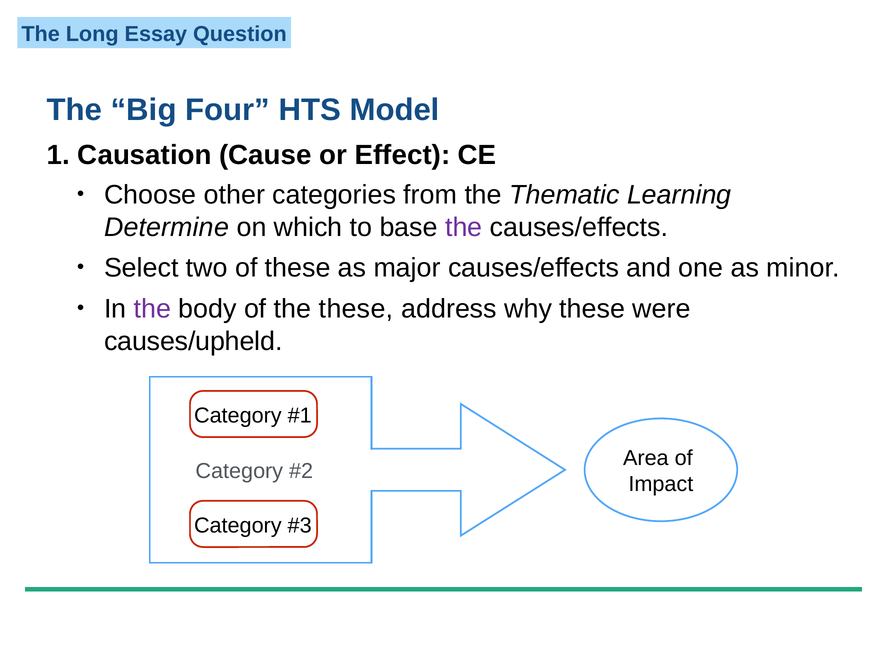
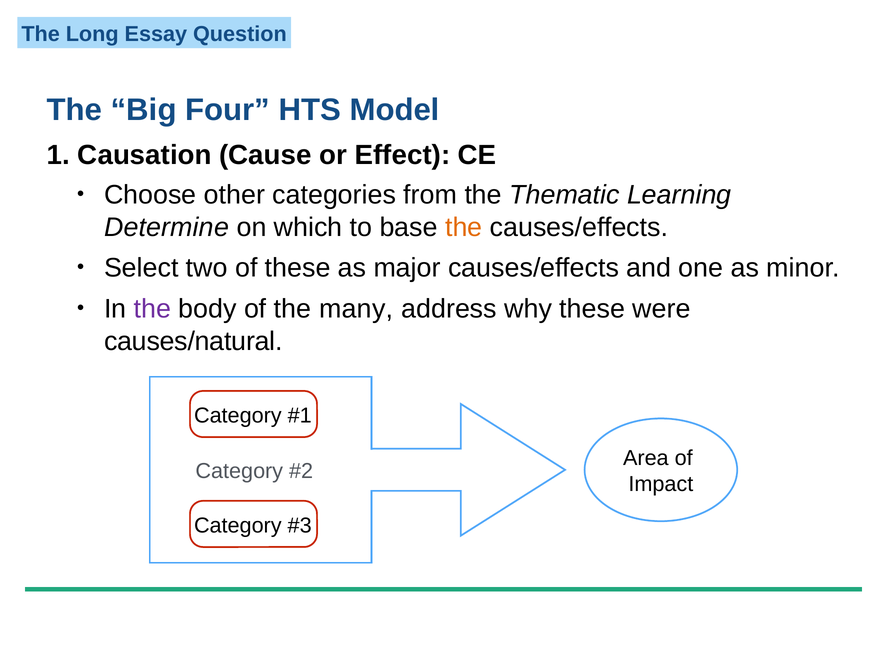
the at (464, 227) colour: purple -> orange
the these: these -> many
causes/upheld: causes/upheld -> causes/natural
